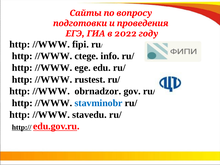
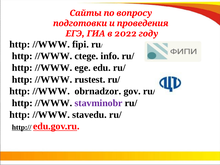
stavminobr colour: blue -> purple
